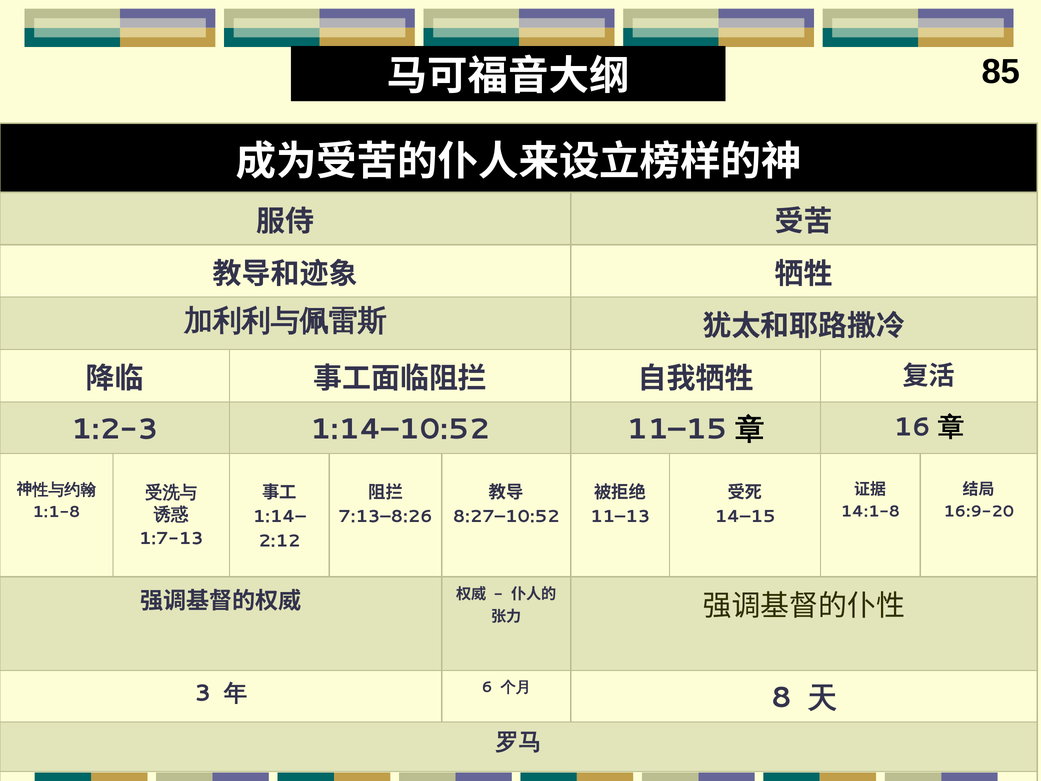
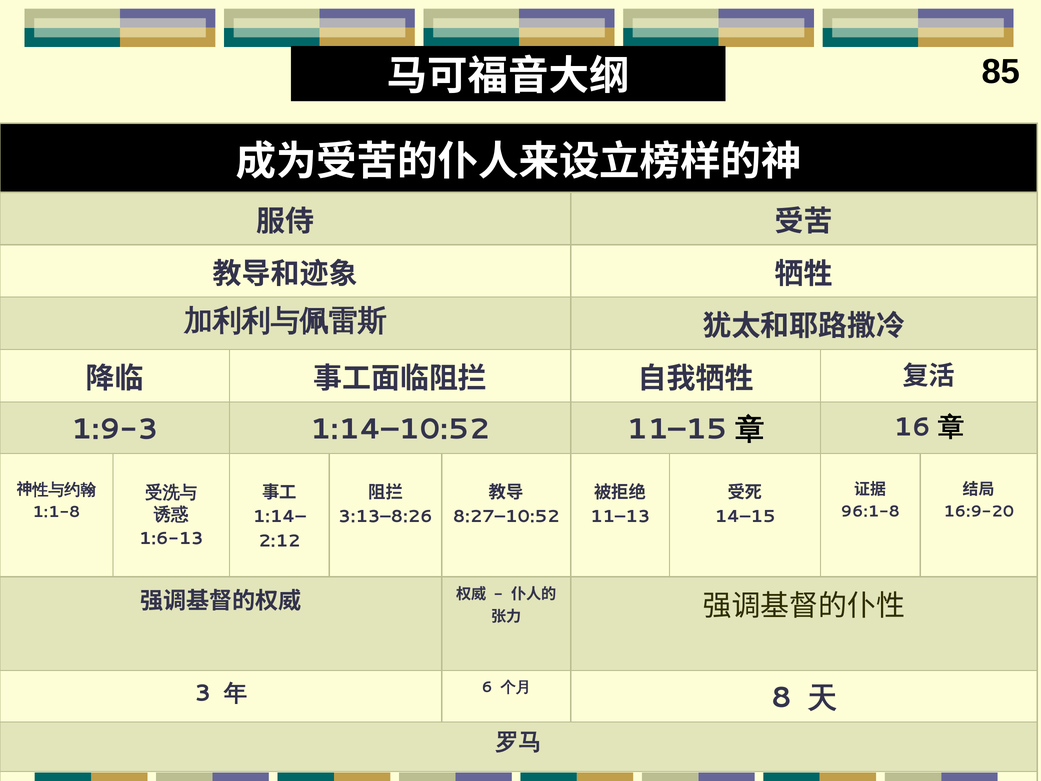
1:2-3: 1:2-3 -> 1:9-3
14:1-8: 14:1-8 -> 96:1-8
7:13–8:26: 7:13–8:26 -> 3:13–8:26
1:7-13: 1:7-13 -> 1:6-13
